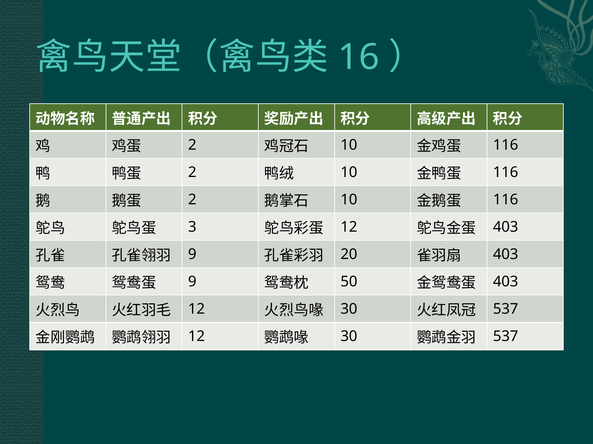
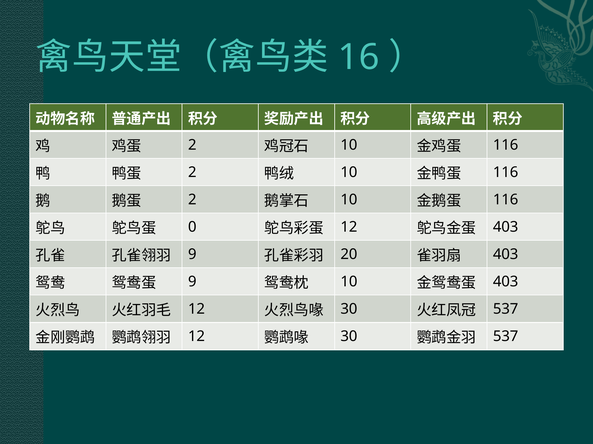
3: 3 -> 0
50 at (349, 282): 50 -> 10
